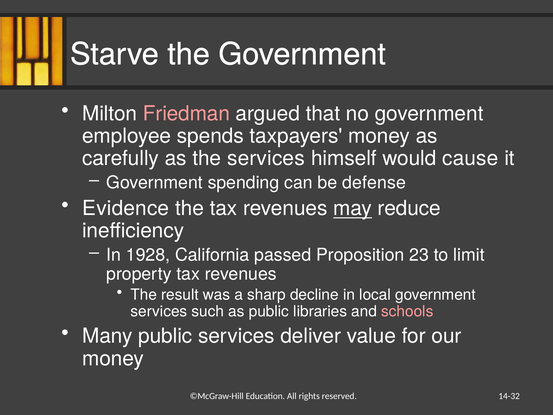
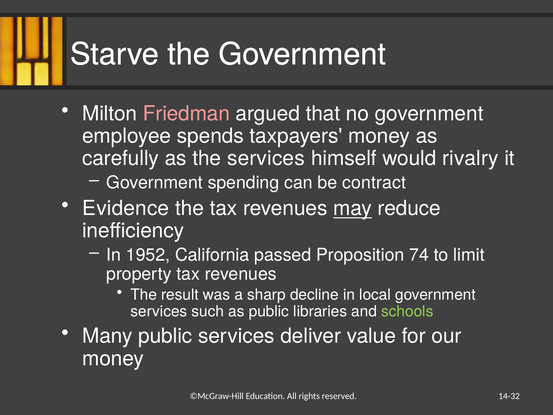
cause: cause -> rivalry
defense: defense -> contract
1928: 1928 -> 1952
23: 23 -> 74
schools colour: pink -> light green
